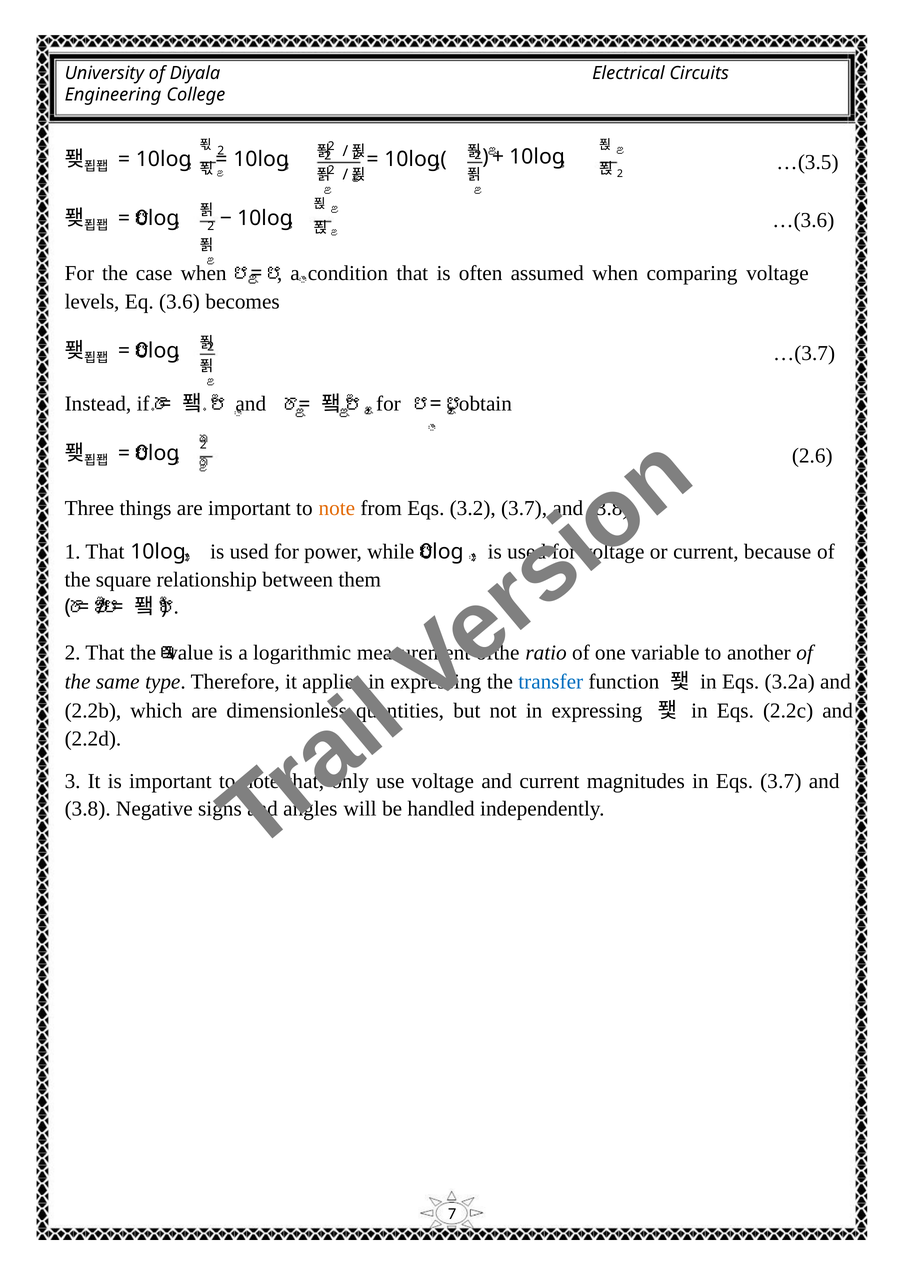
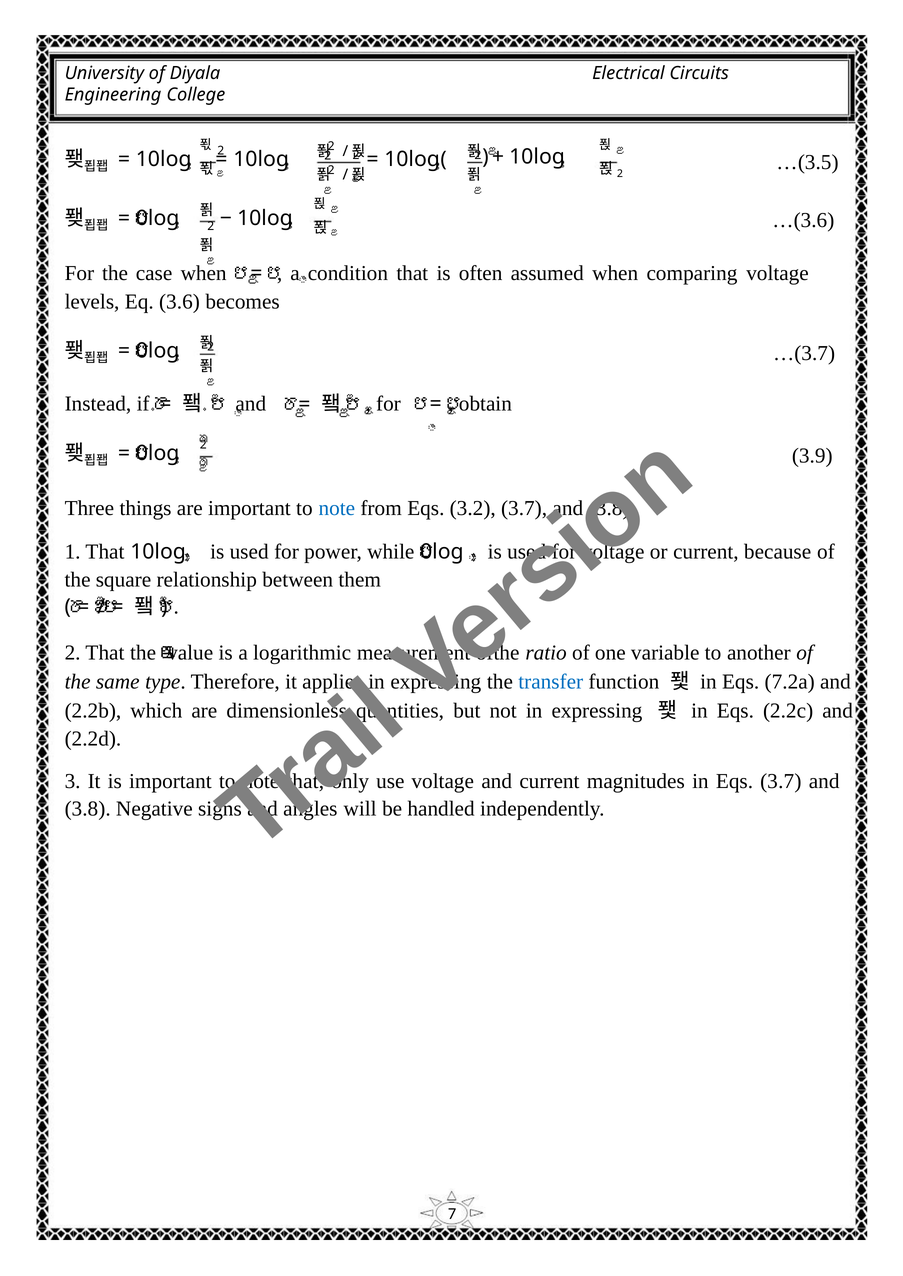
2.6: 2.6 -> 3.9
note at (337, 508) colour: orange -> blue
3.2a: 3.2a -> 7.2a
